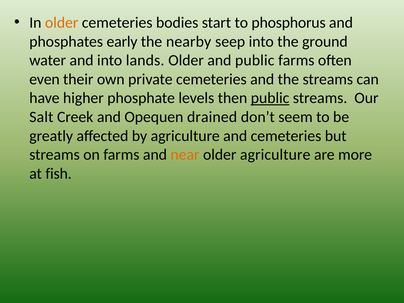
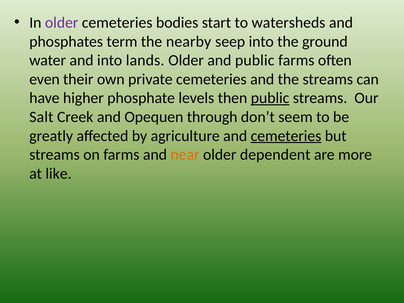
older at (62, 23) colour: orange -> purple
phosphorus: phosphorus -> watersheds
early: early -> term
drained: drained -> through
cemeteries at (286, 136) underline: none -> present
older agriculture: agriculture -> dependent
fish: fish -> like
